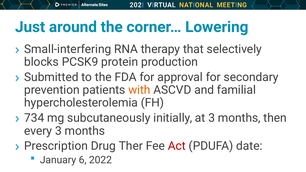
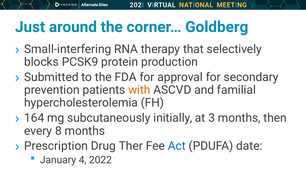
Lowering: Lowering -> Goldberg
734: 734 -> 164
every 3: 3 -> 8
Act colour: red -> blue
6: 6 -> 4
